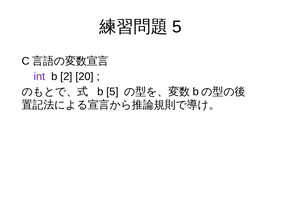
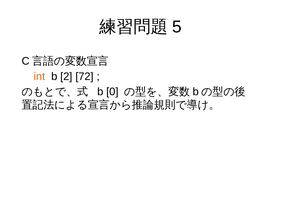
int colour: purple -> orange
20: 20 -> 72
b 5: 5 -> 0
